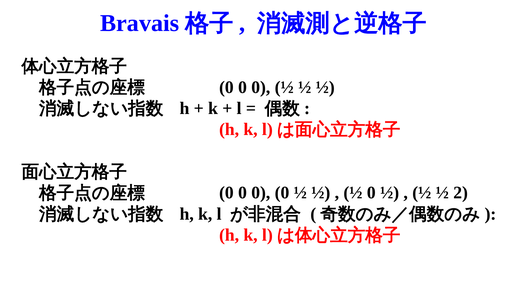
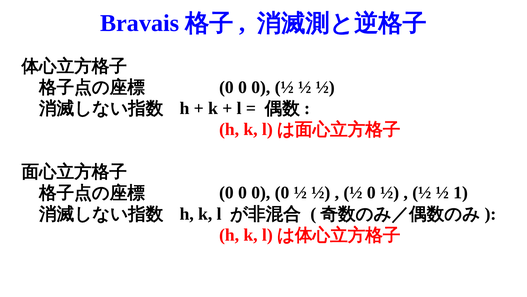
2: 2 -> 1
